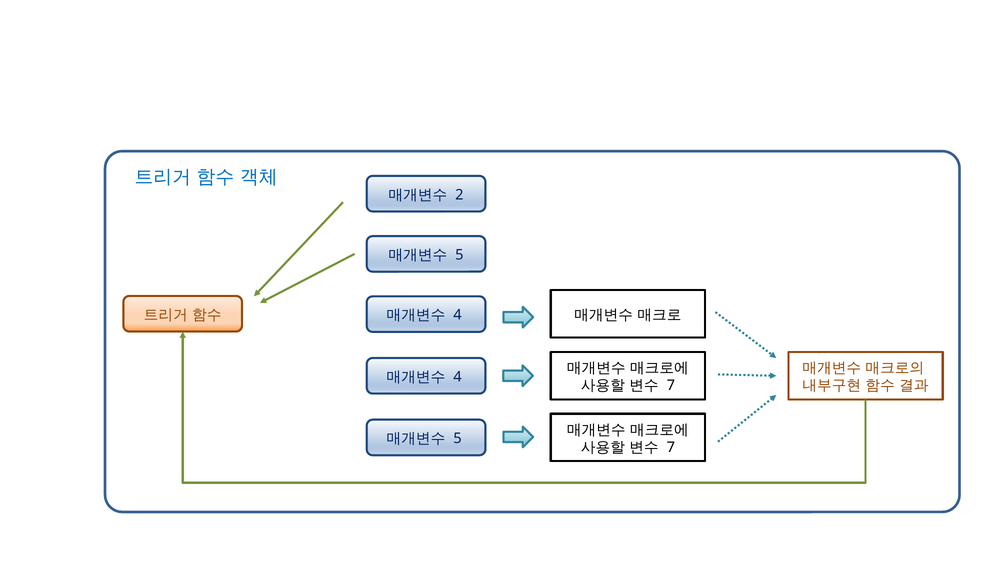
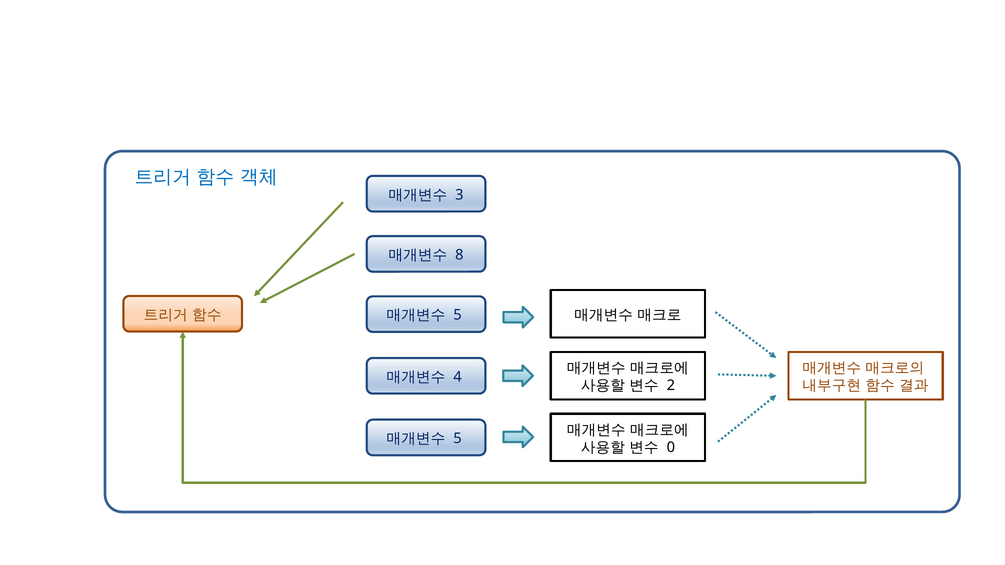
2: 2 -> 3
5 at (459, 255): 5 -> 8
4 at (457, 315): 4 -> 5
7 at (671, 386): 7 -> 2
7 at (671, 448): 7 -> 0
